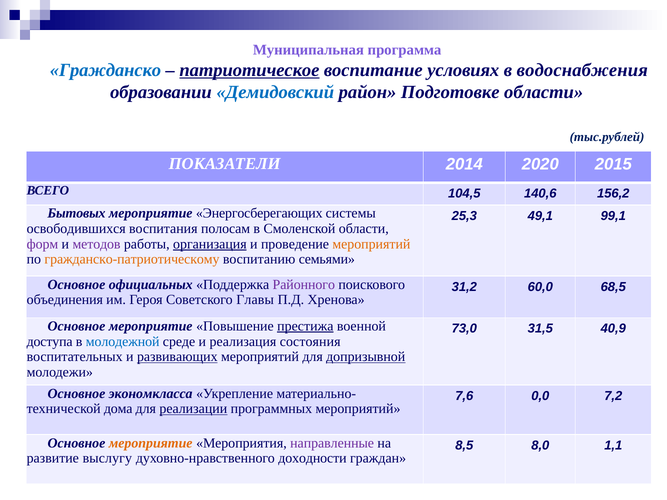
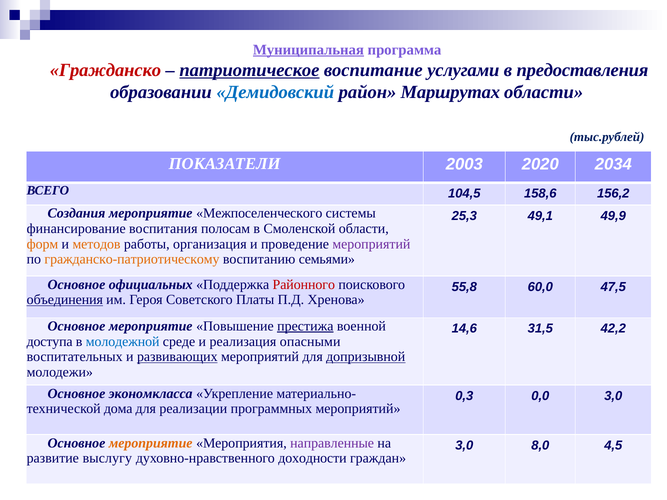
Муниципальная underline: none -> present
Гражданско colour: blue -> red
условиях: условиях -> услугами
водоснабжения: водоснабжения -> предоставления
Подготовке: Подготовке -> Маршрутах
2014: 2014 -> 2003
2015: 2015 -> 2034
140,6: 140,6 -> 158,6
Бытовых: Бытовых -> Создания
Энергосберегающих: Энергосберегающих -> Межпоселенческого
99,1: 99,1 -> 49,9
освободившихся: освободившихся -> финансирование
форм colour: purple -> orange
методов colour: purple -> orange
организация underline: present -> none
мероприятий at (371, 244) colour: orange -> purple
Районного colour: purple -> red
31,2: 31,2 -> 55,8
68,5: 68,5 -> 47,5
объединения underline: none -> present
Главы: Главы -> Платы
73,0: 73,0 -> 14,6
40,9: 40,9 -> 42,2
состояния: состояния -> опасными
7,6: 7,6 -> 0,3
0,0 7,2: 7,2 -> 3,0
реализации underline: present -> none
8,5 at (464, 446): 8,5 -> 3,0
1,1: 1,1 -> 4,5
